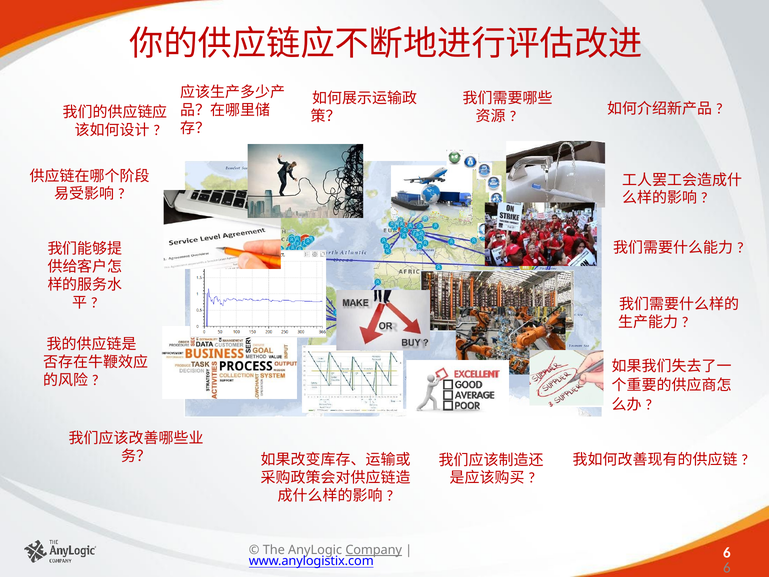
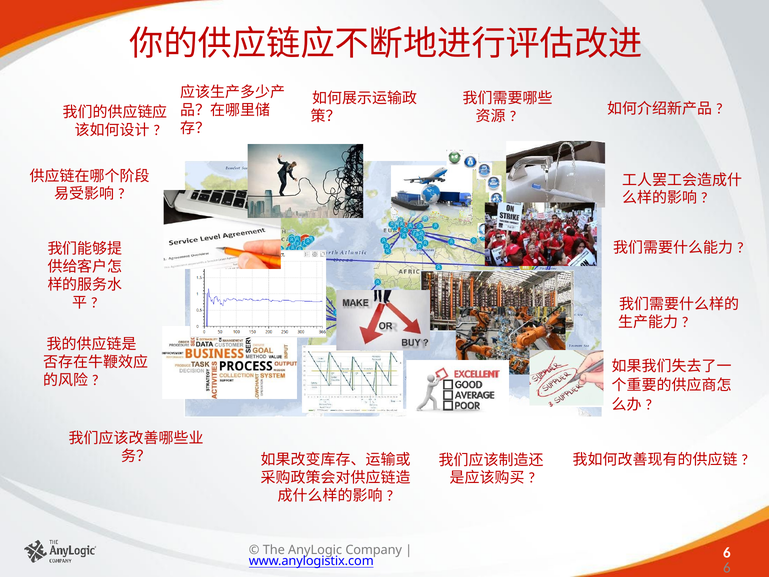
Company underline: present -> none
